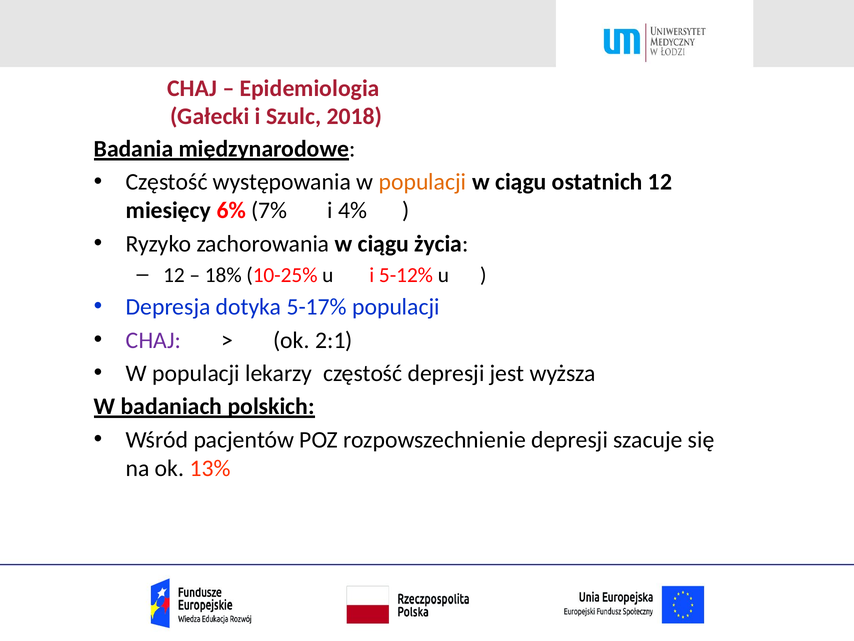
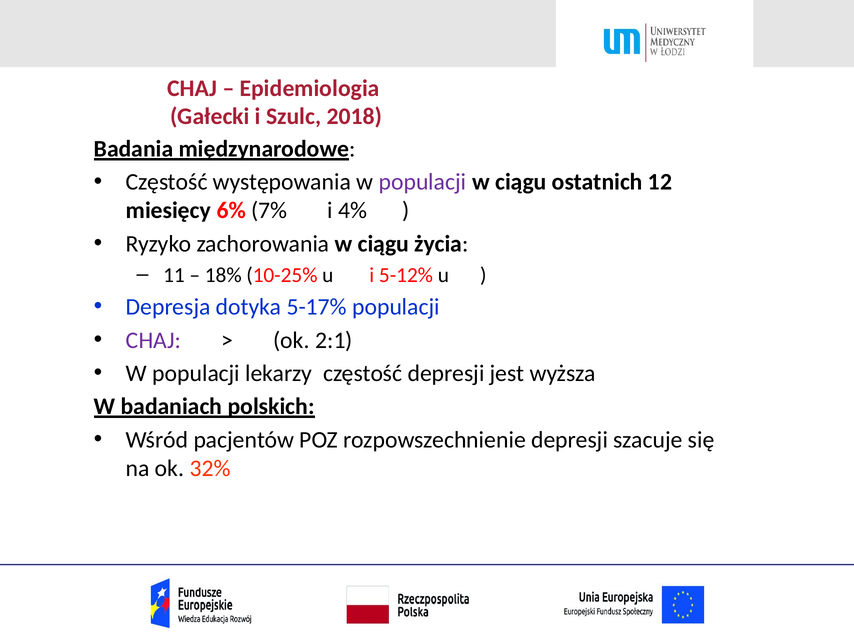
populacji at (423, 182) colour: orange -> purple
12 at (174, 275): 12 -> 11
13%: 13% -> 32%
